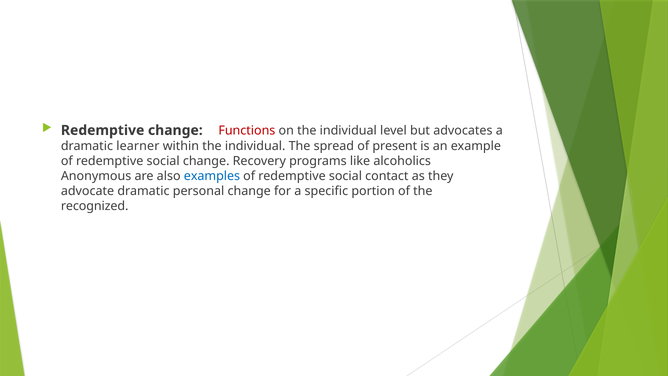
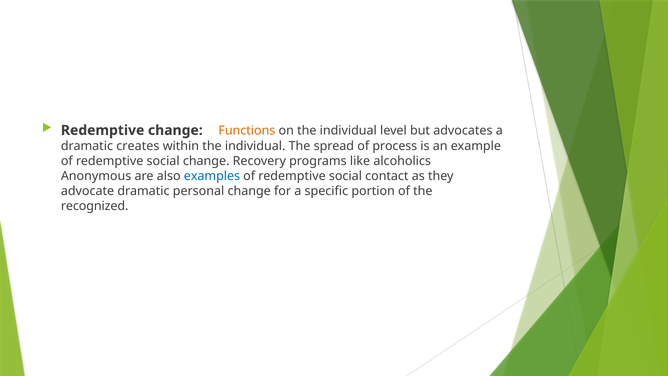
Functions colour: red -> orange
learner: learner -> creates
present: present -> process
